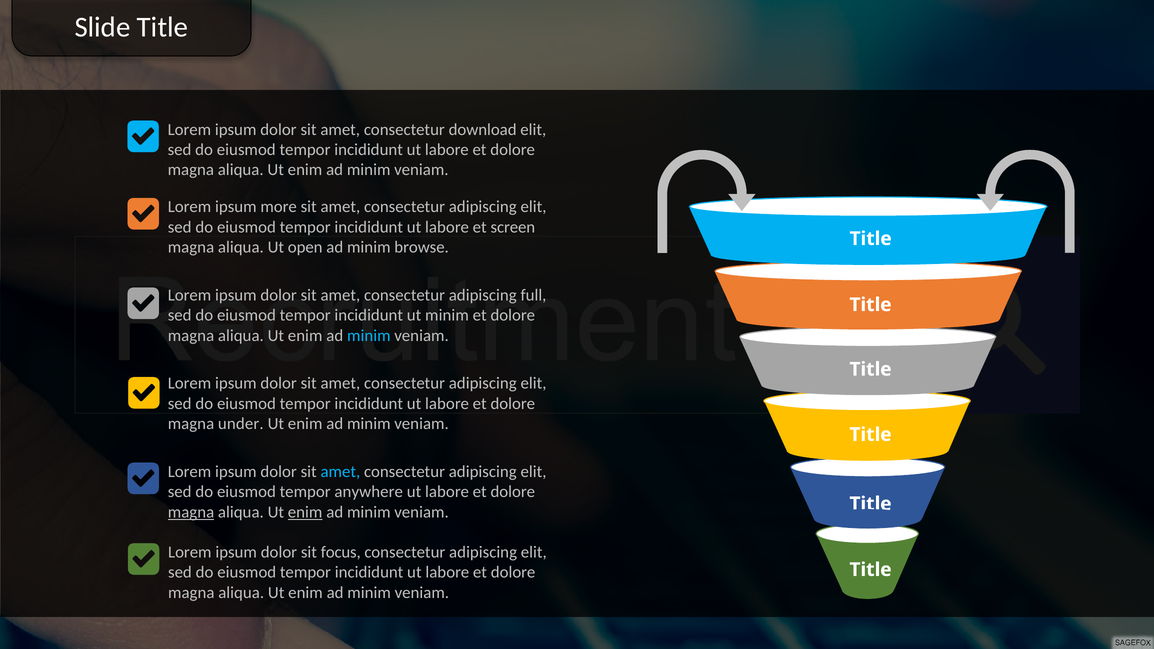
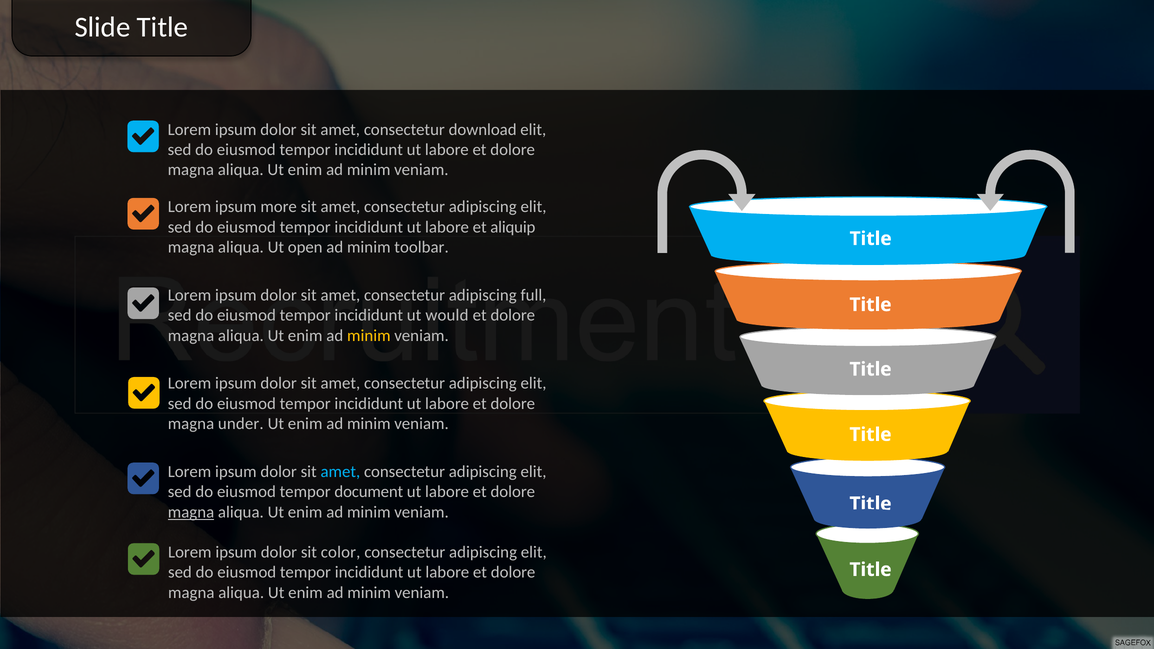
screen: screen -> aliquip
browse: browse -> toolbar
ut minim: minim -> would
minim at (369, 336) colour: light blue -> yellow
anywhere: anywhere -> document
enim at (305, 512) underline: present -> none
focus: focus -> color
